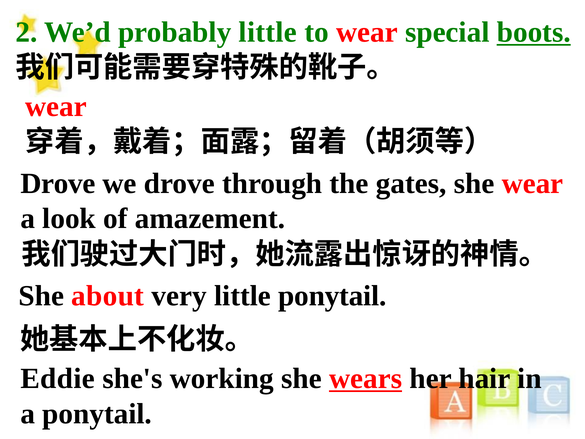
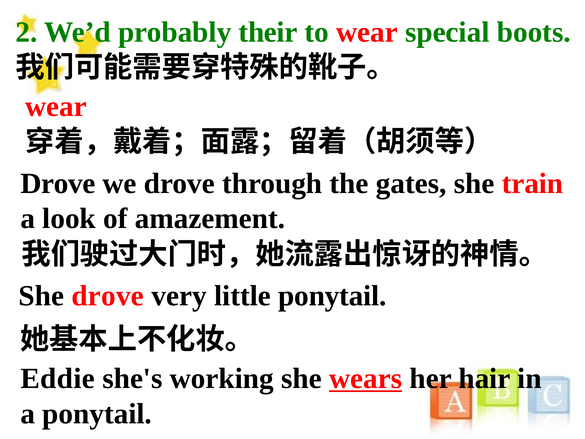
probably little: little -> their
boots underline: present -> none
she wear: wear -> train
She about: about -> drove
